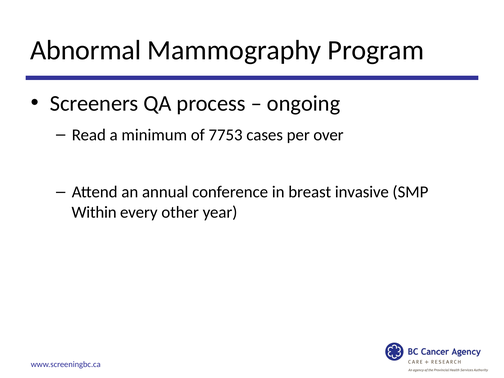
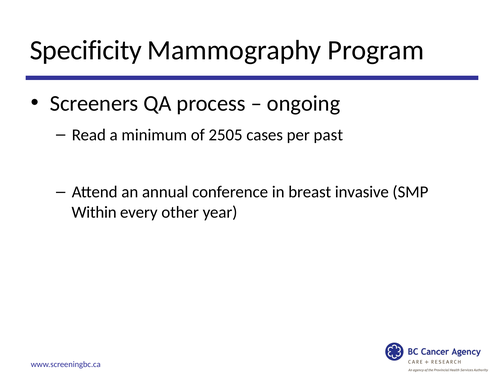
Abnormal: Abnormal -> Specificity
7753: 7753 -> 2505
over: over -> past
